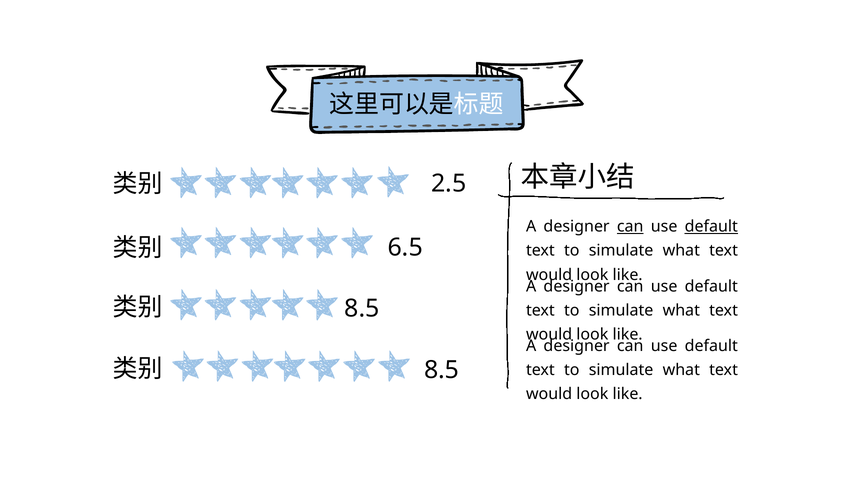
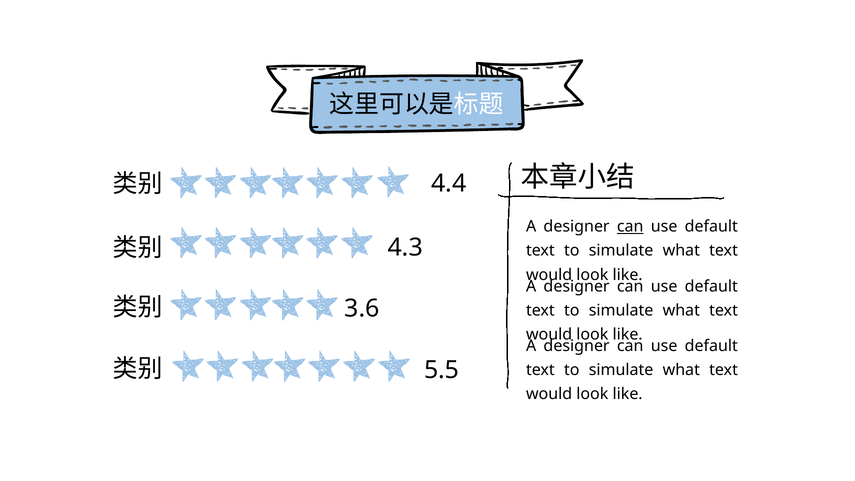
2.5: 2.5 -> 4.4
default at (711, 227) underline: present -> none
6.5: 6.5 -> 4.3
8.5 at (362, 309): 8.5 -> 3.6
8.5 at (442, 370): 8.5 -> 5.5
